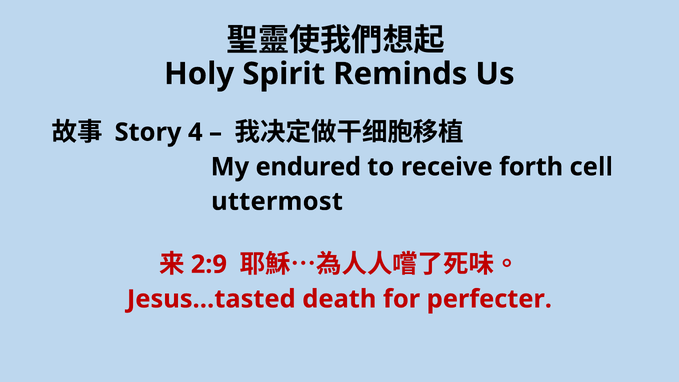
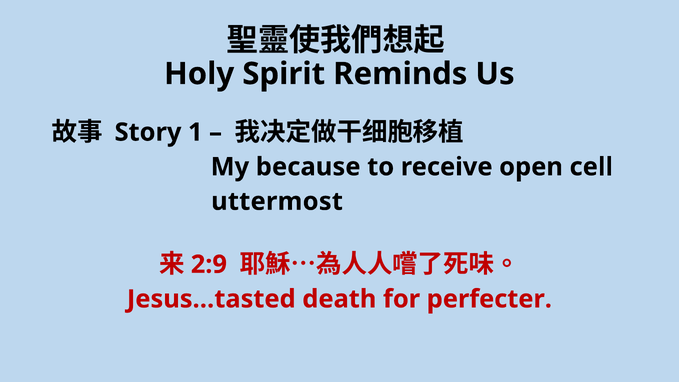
4: 4 -> 1
endured: endured -> because
forth: forth -> open
